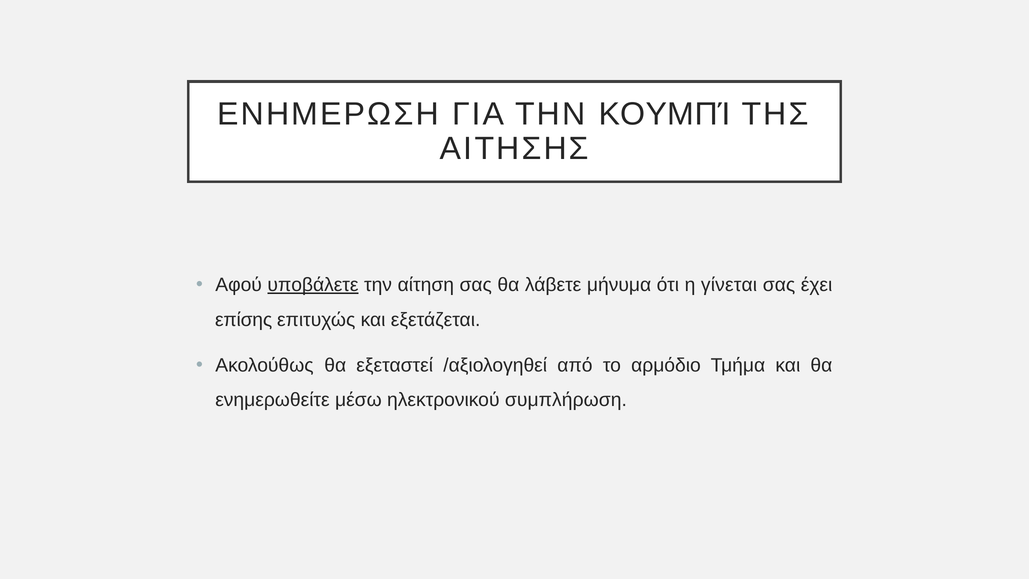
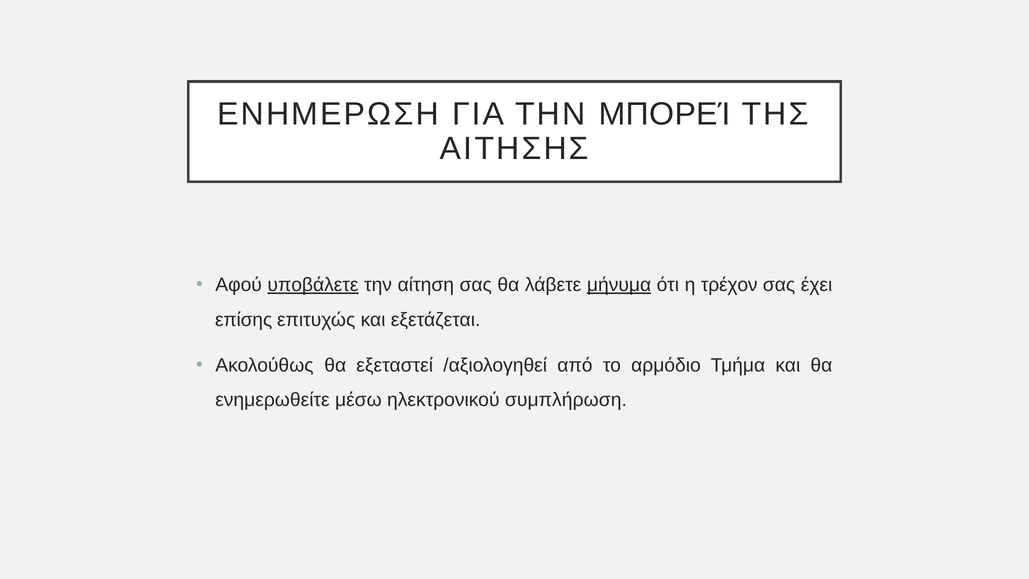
ΚΟΥΜΠΊ: ΚΟΥΜΠΊ -> ΜΠΟΡΕΊ
μήνυμα underline: none -> present
γίνεται: γίνεται -> τρέχον
